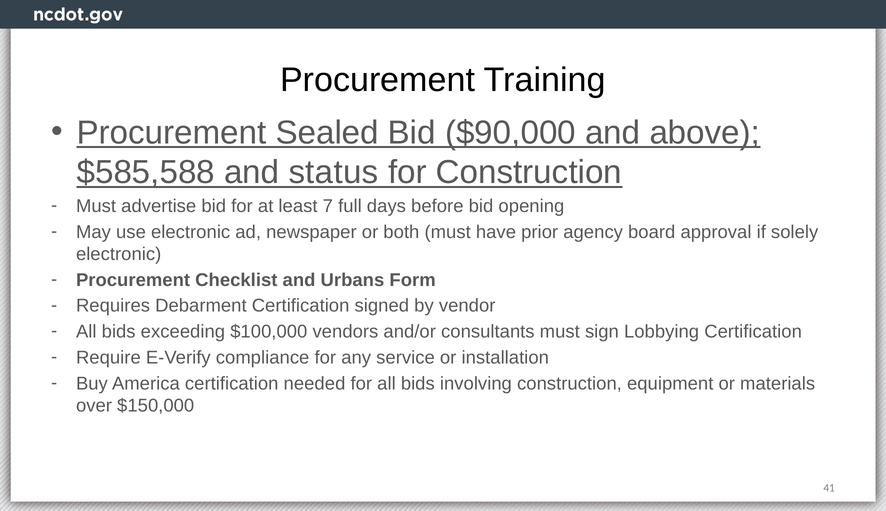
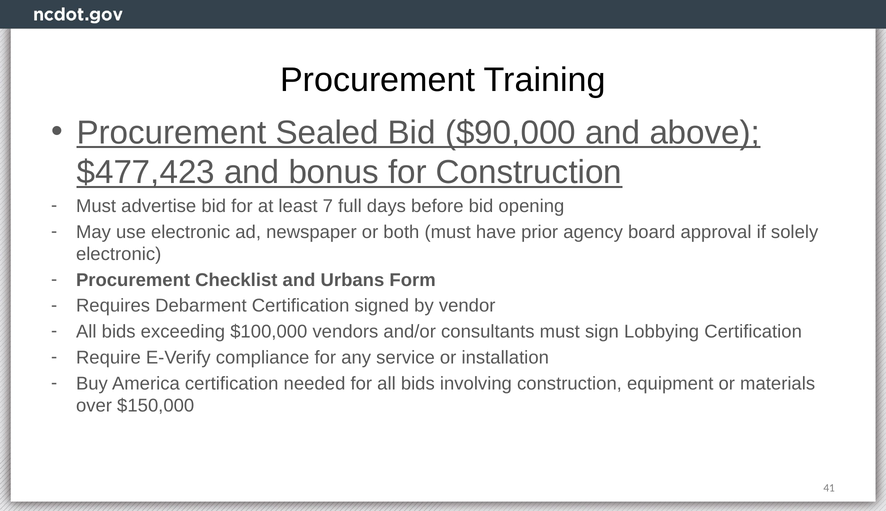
$585,588: $585,588 -> $477,423
status: status -> bonus
